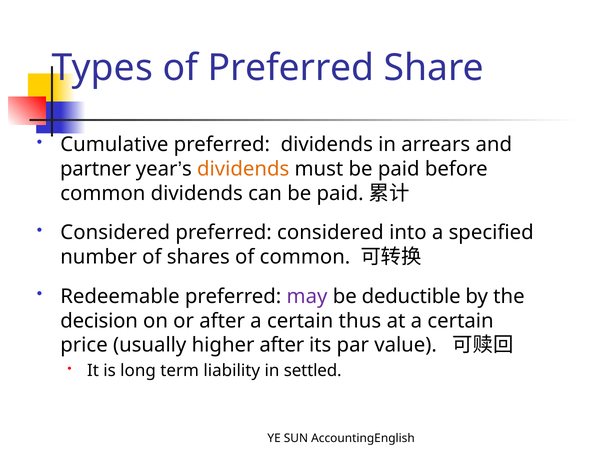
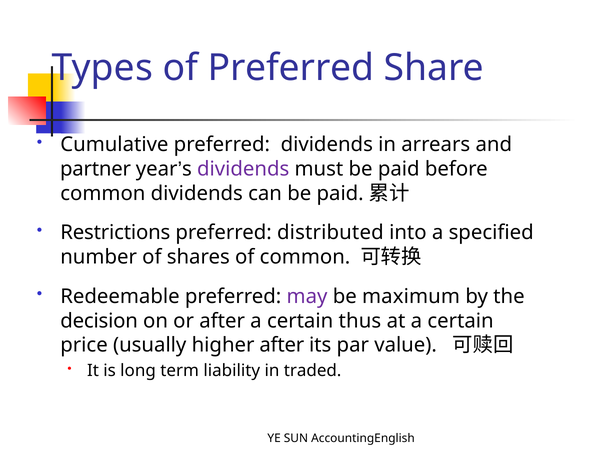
dividends at (243, 169) colour: orange -> purple
Considered at (115, 233): Considered -> Restrictions
preferred considered: considered -> distributed
deductible: deductible -> maximum
settled: settled -> traded
